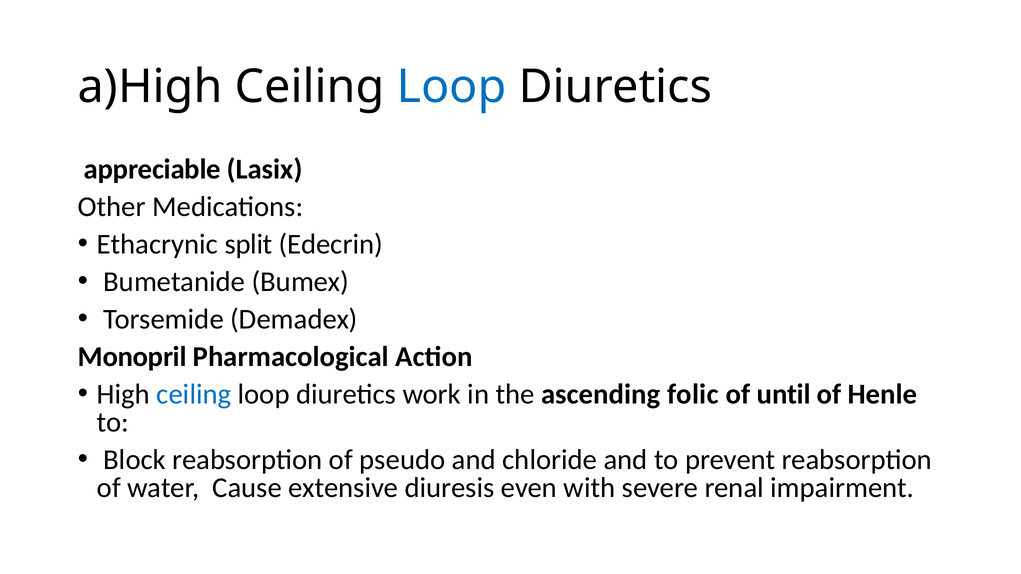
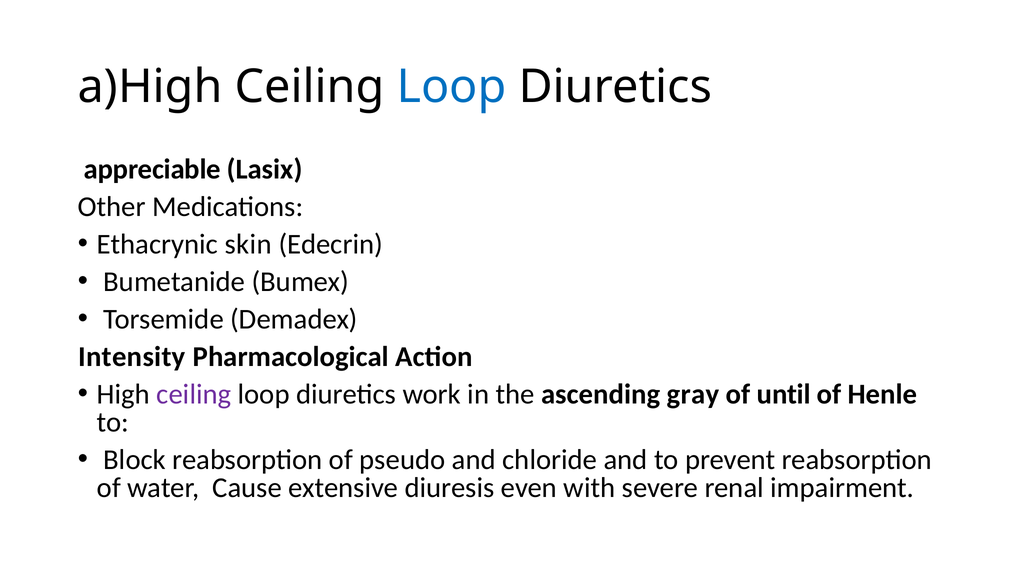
split: split -> skin
Monopril: Monopril -> Intensity
ceiling at (194, 395) colour: blue -> purple
folic: folic -> gray
